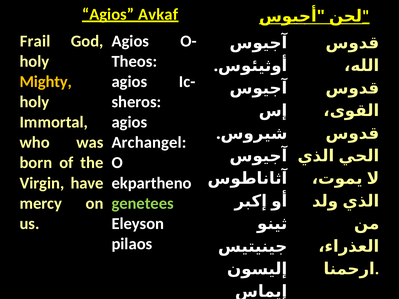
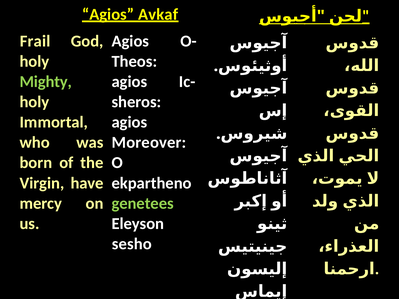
Mighty colour: yellow -> light green
Archangel: Archangel -> Moreover
pilaos: pilaos -> sesho
